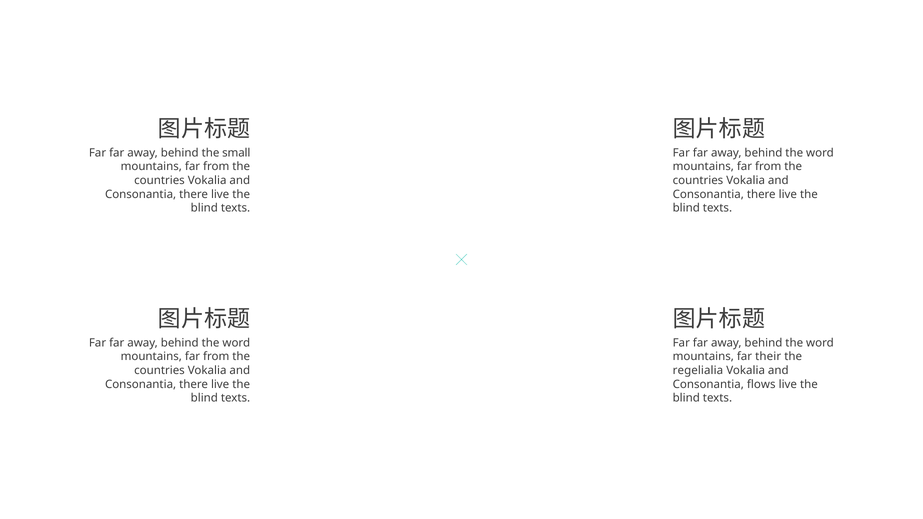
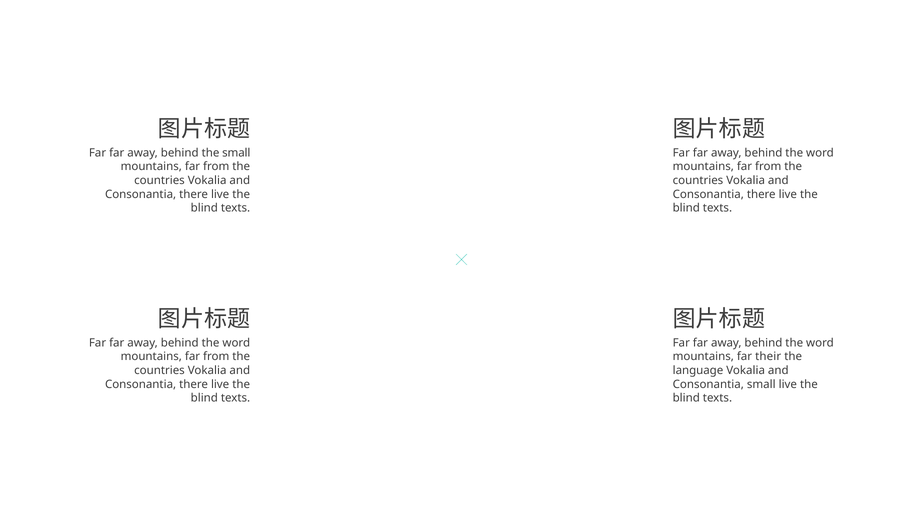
regelialia: regelialia -> language
Consonantia flows: flows -> small
